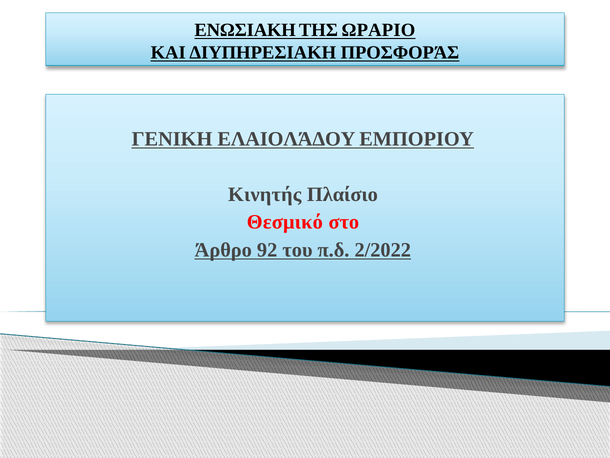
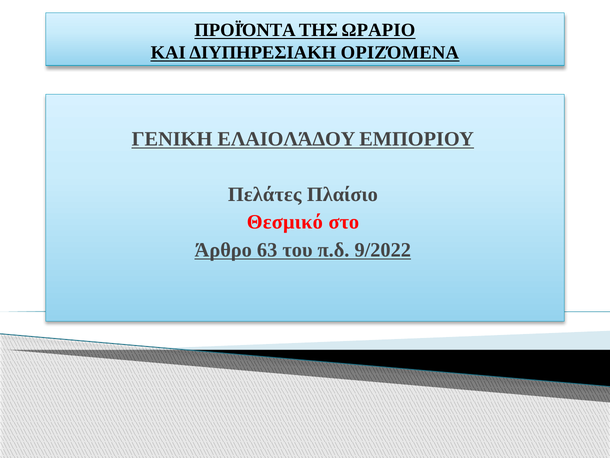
ΕΝΩΣΙΑΚΗ: ΕΝΩΣΙΑΚΗ -> ΠΡΟΪΌΝΤΑ
ΠΡΟΣΦΟΡΆΣ: ΠΡΟΣΦΟΡΆΣ -> ΟΡΙΖΌΜΕΝΑ
Κινητής: Κινητής -> Πελάτες
92: 92 -> 63
2/2022: 2/2022 -> 9/2022
